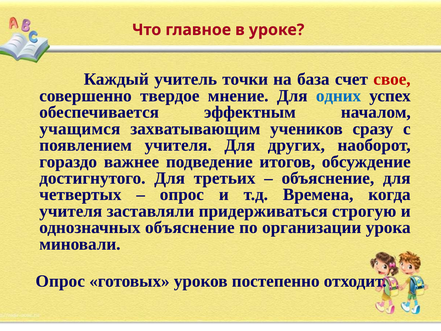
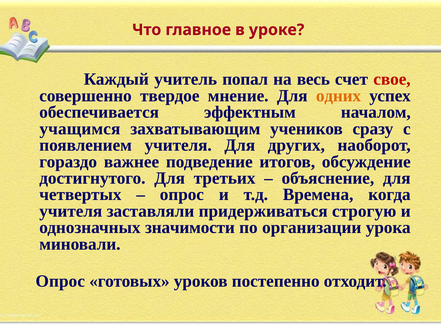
точки: точки -> попал
база: база -> весь
одних colour: blue -> orange
однозначных объяснение: объяснение -> значимости
